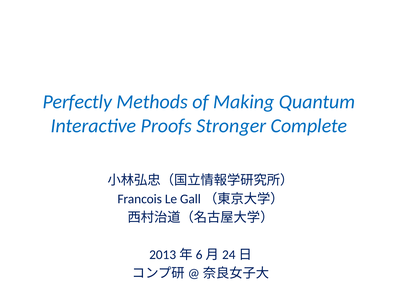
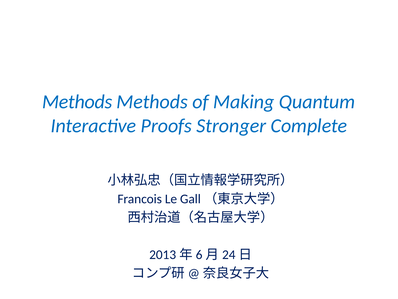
Perfectly at (77, 102): Perfectly -> Methods
